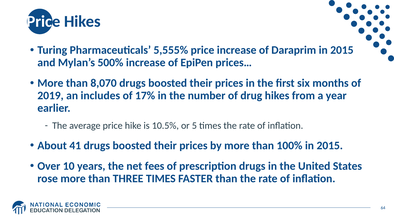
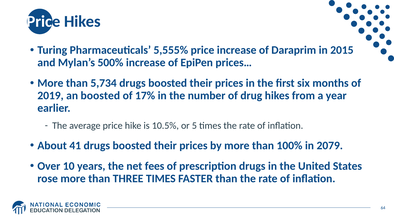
8,070: 8,070 -> 5,734
an includes: includes -> boosted
100% in 2015: 2015 -> 2079
